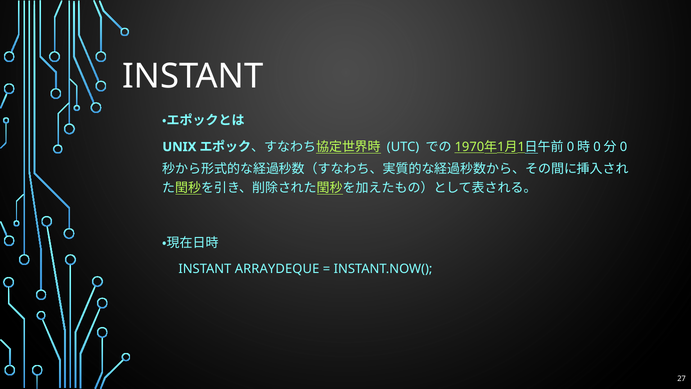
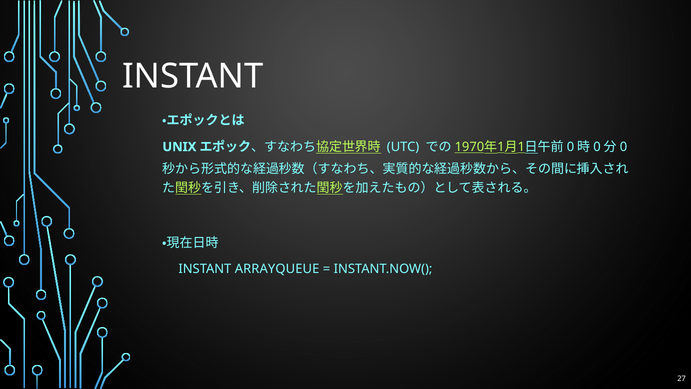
ARRAYDEQUE: ARRAYDEQUE -> ARRAYQUEUE
